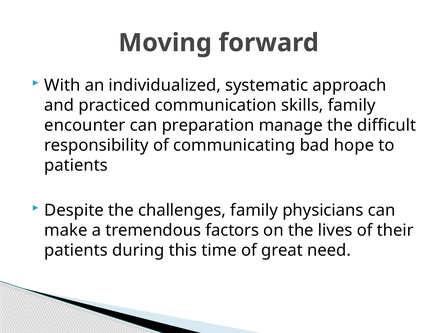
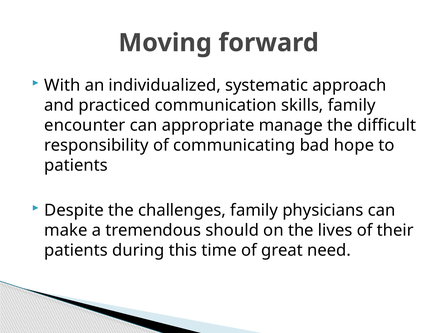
preparation: preparation -> appropriate
factors: factors -> should
